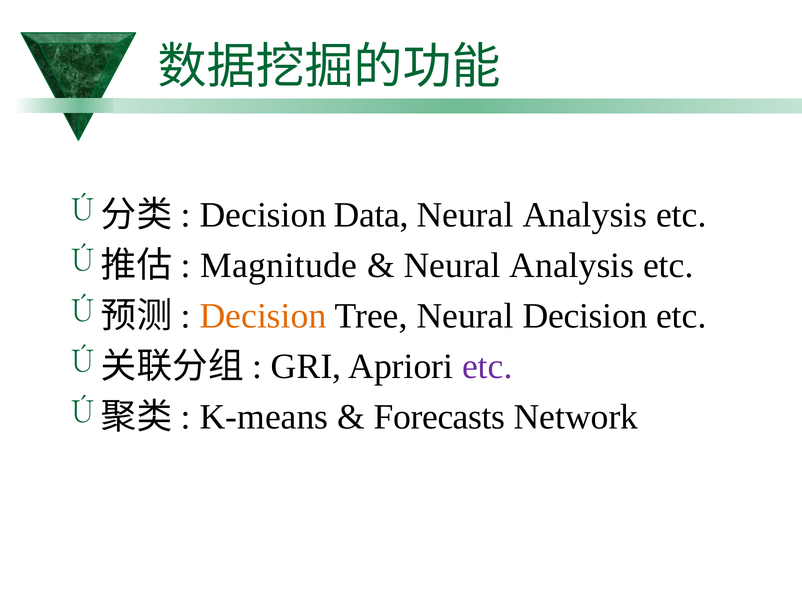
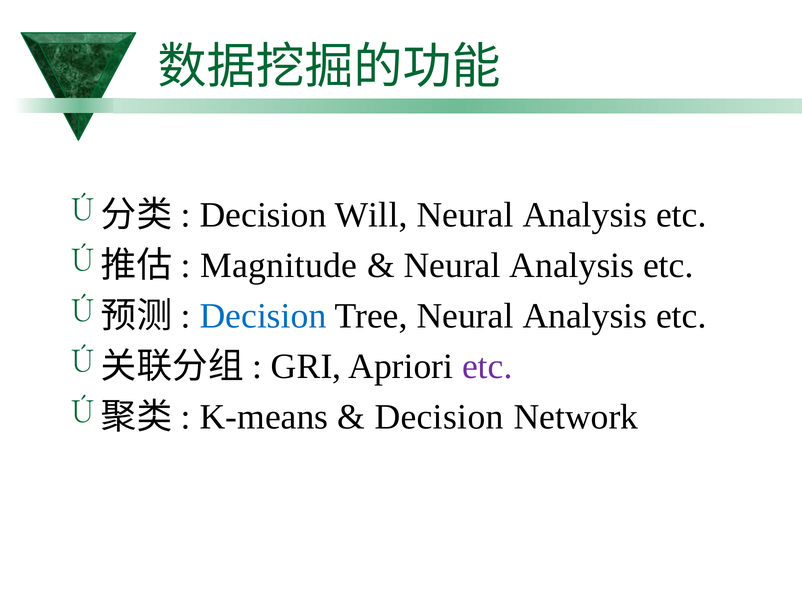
Data: Data -> Will
Decision at (263, 316) colour: orange -> blue
Tree Neural Decision: Decision -> Analysis
Forecasts at (439, 417): Forecasts -> Decision
